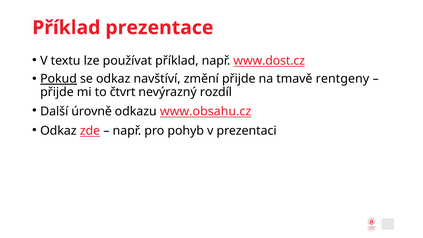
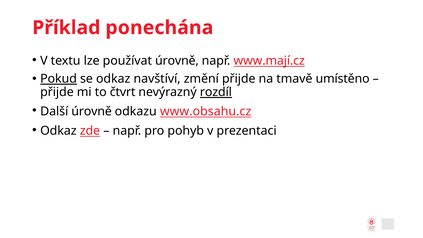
prezentace: prezentace -> ponechána
používat příklad: příklad -> úrovně
www.dost.cz: www.dost.cz -> www.mají.cz
rentgeny: rentgeny -> umístěno
rozdíl underline: none -> present
